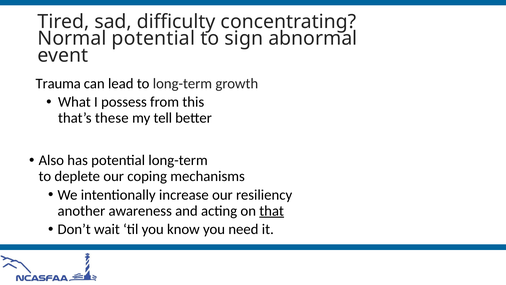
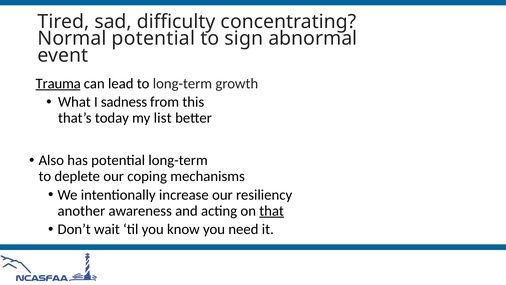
Trauma underline: none -> present
possess: possess -> sadness
these: these -> today
tell: tell -> list
